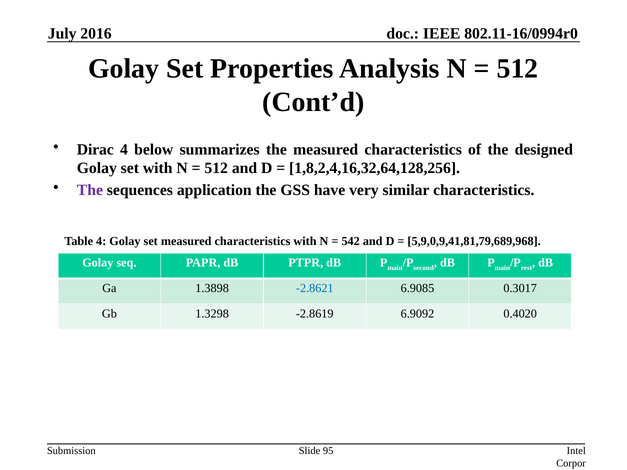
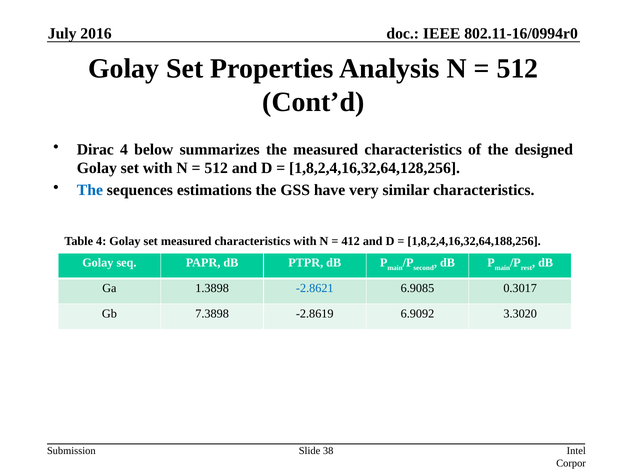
The at (90, 190) colour: purple -> blue
application: application -> estimations
542: 542 -> 412
5,9,0,9,41,81,79,689,968: 5,9,0,9,41,81,79,689,968 -> 1,8,2,4,16,32,64,188,256
1.3298: 1.3298 -> 7.3898
0.4020: 0.4020 -> 3.3020
95: 95 -> 38
